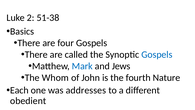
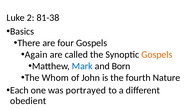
51-38: 51-38 -> 81-38
There at (36, 54): There -> Again
Gospels at (157, 54) colour: blue -> orange
Jews: Jews -> Born
addresses: addresses -> portrayed
